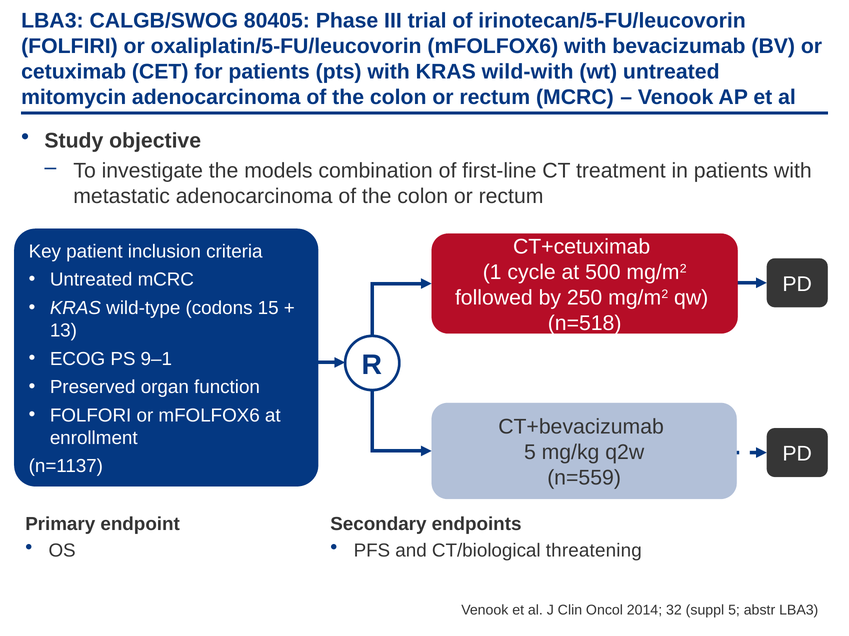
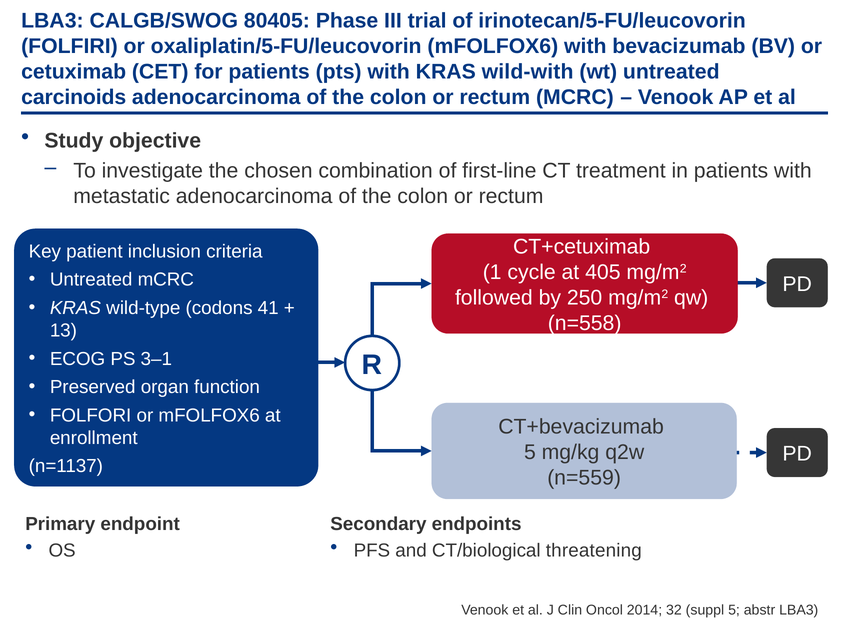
mitomycin: mitomycin -> carcinoids
models: models -> chosen
500: 500 -> 405
15: 15 -> 41
n=518: n=518 -> n=558
9–1: 9–1 -> 3–1
